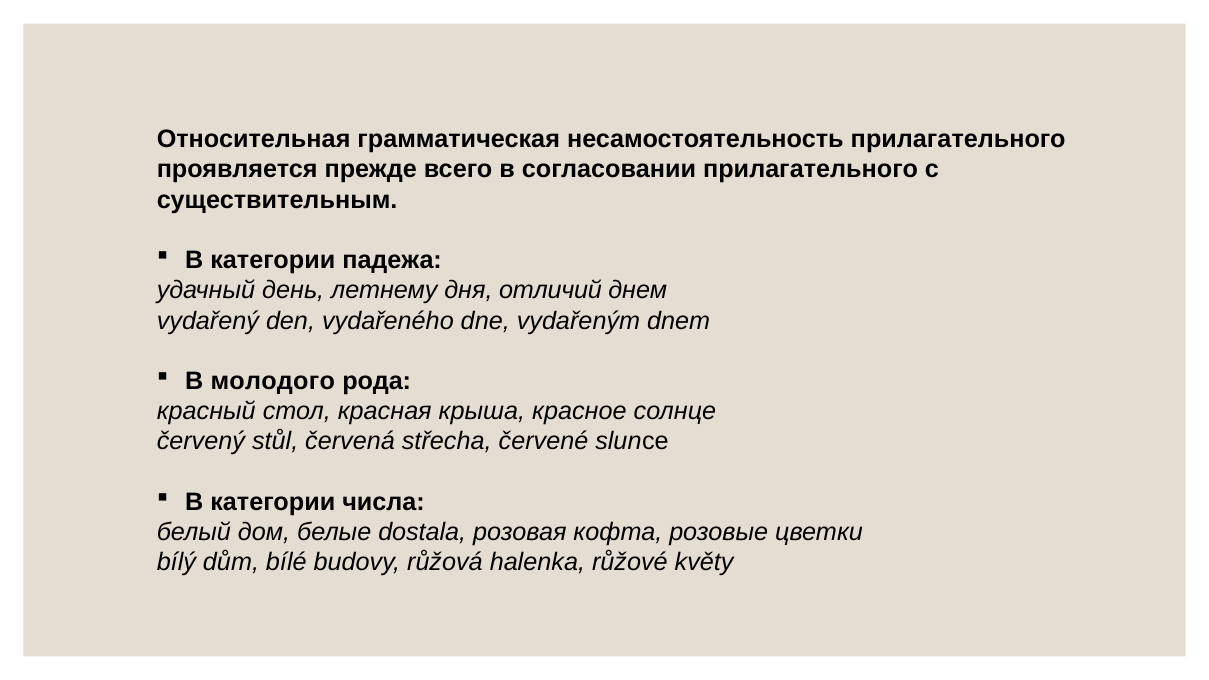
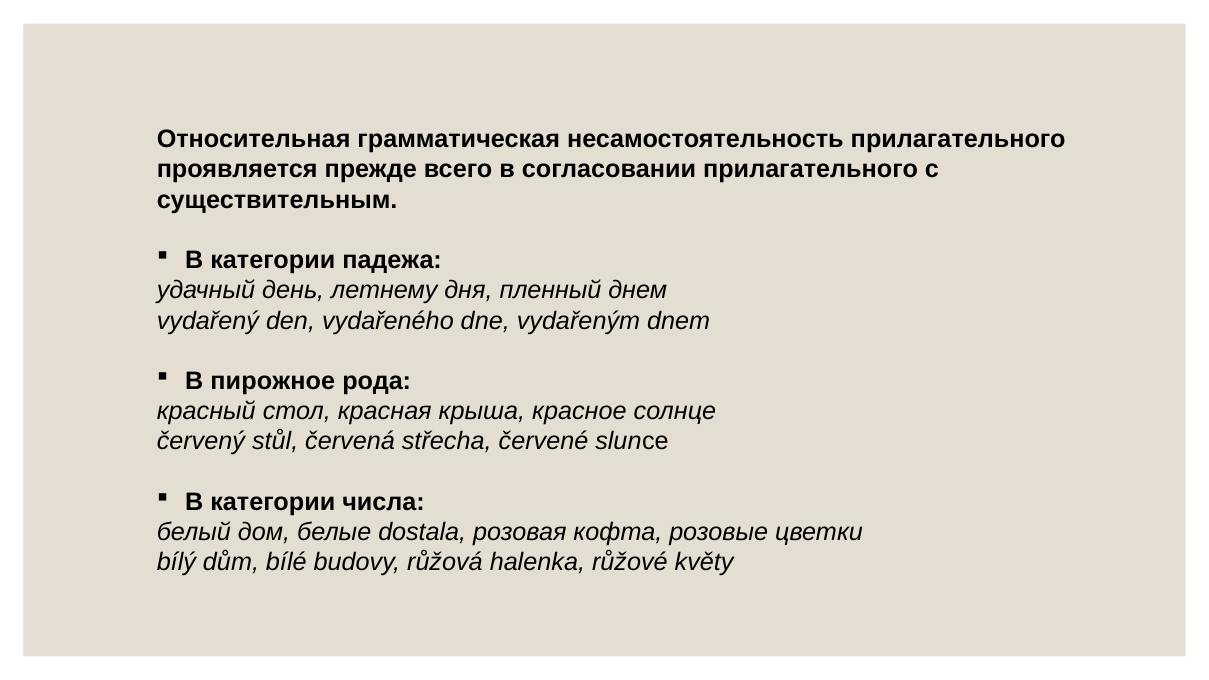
отличий: отличий -> пленный
молодого: молодого -> пирожное
